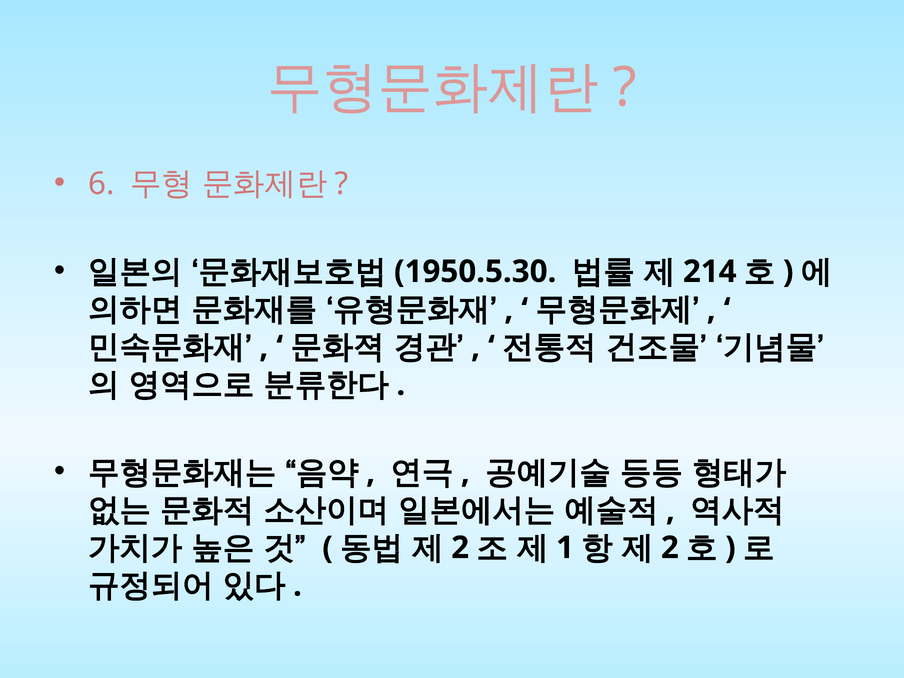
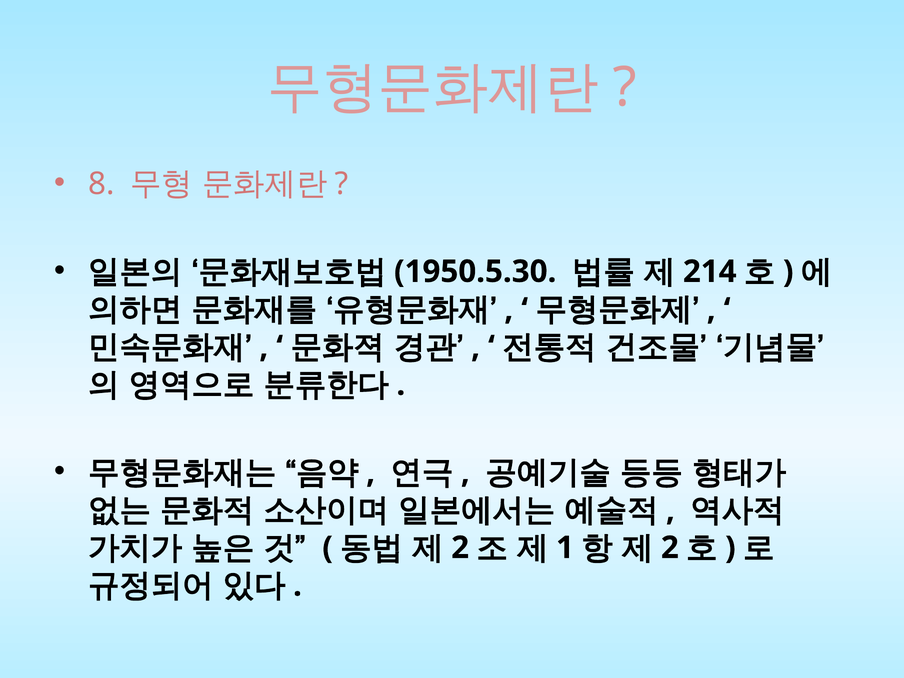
6: 6 -> 8
